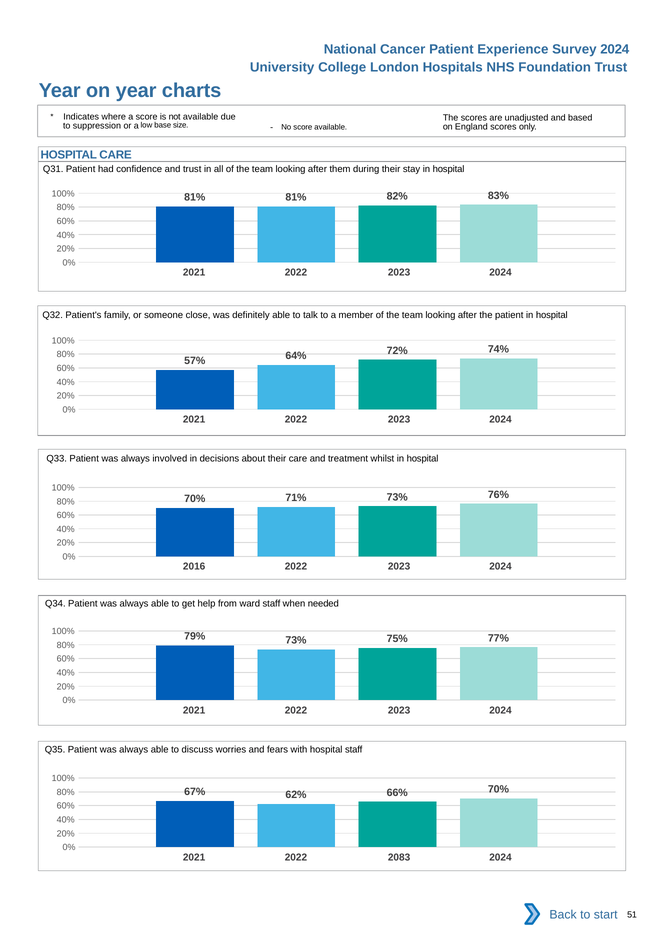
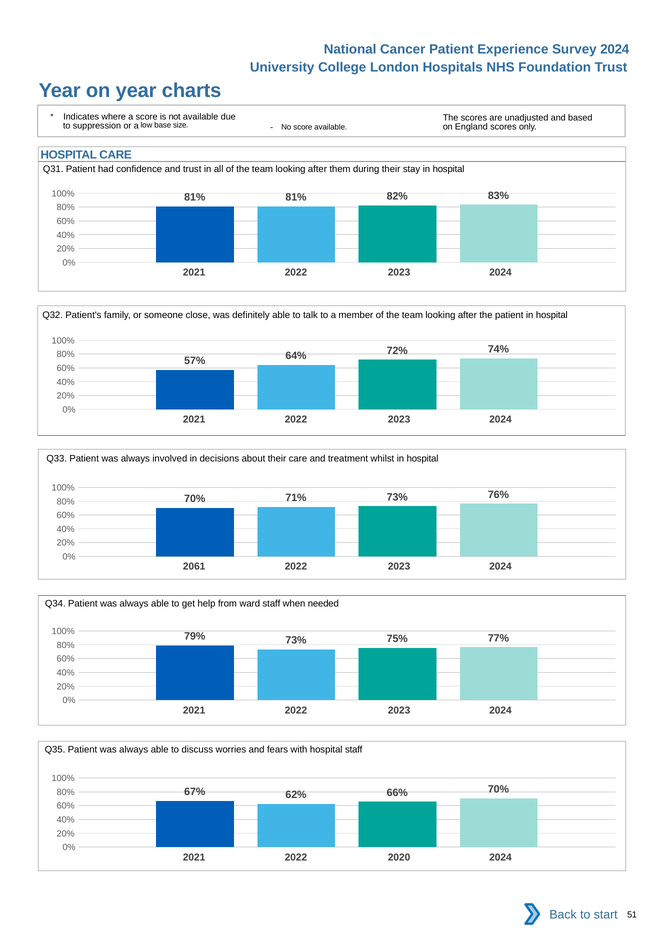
2016: 2016 -> 2061
2083: 2083 -> 2020
